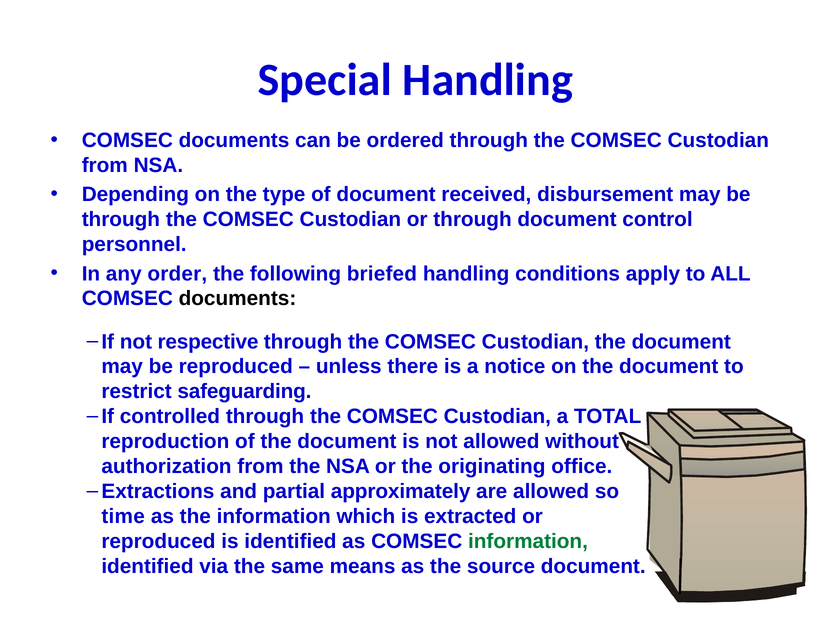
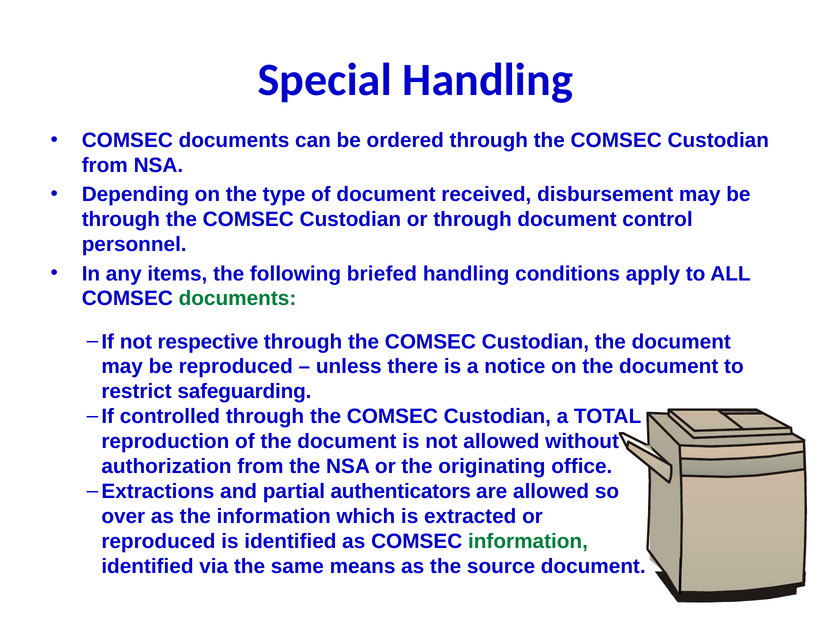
order: order -> items
documents at (237, 298) colour: black -> green
approximately: approximately -> authenticators
time: time -> over
